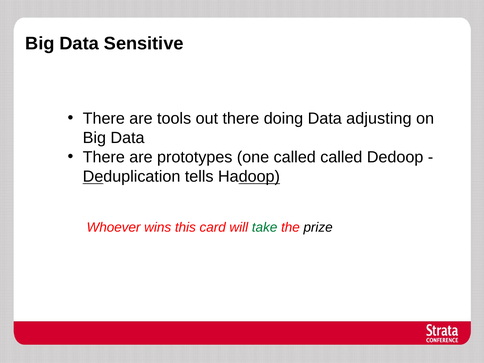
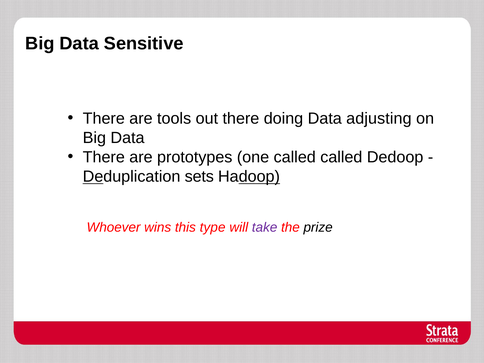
tells: tells -> sets
card: card -> type
take colour: green -> purple
